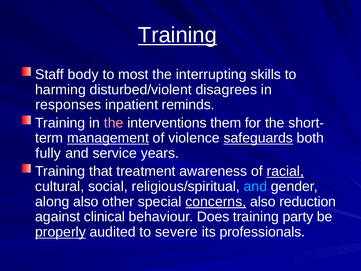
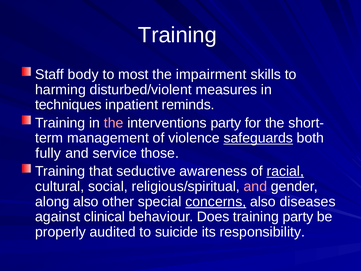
Training at (177, 35) underline: present -> none
interrupting: interrupting -> impairment
disagrees: disagrees -> measures
responses: responses -> techniques
interventions them: them -> party
management underline: present -> none
years: years -> those
treatment: treatment -> seductive
and at (255, 186) colour: light blue -> pink
reduction: reduction -> diseases
properly underline: present -> none
severe: severe -> suicide
professionals: professionals -> responsibility
